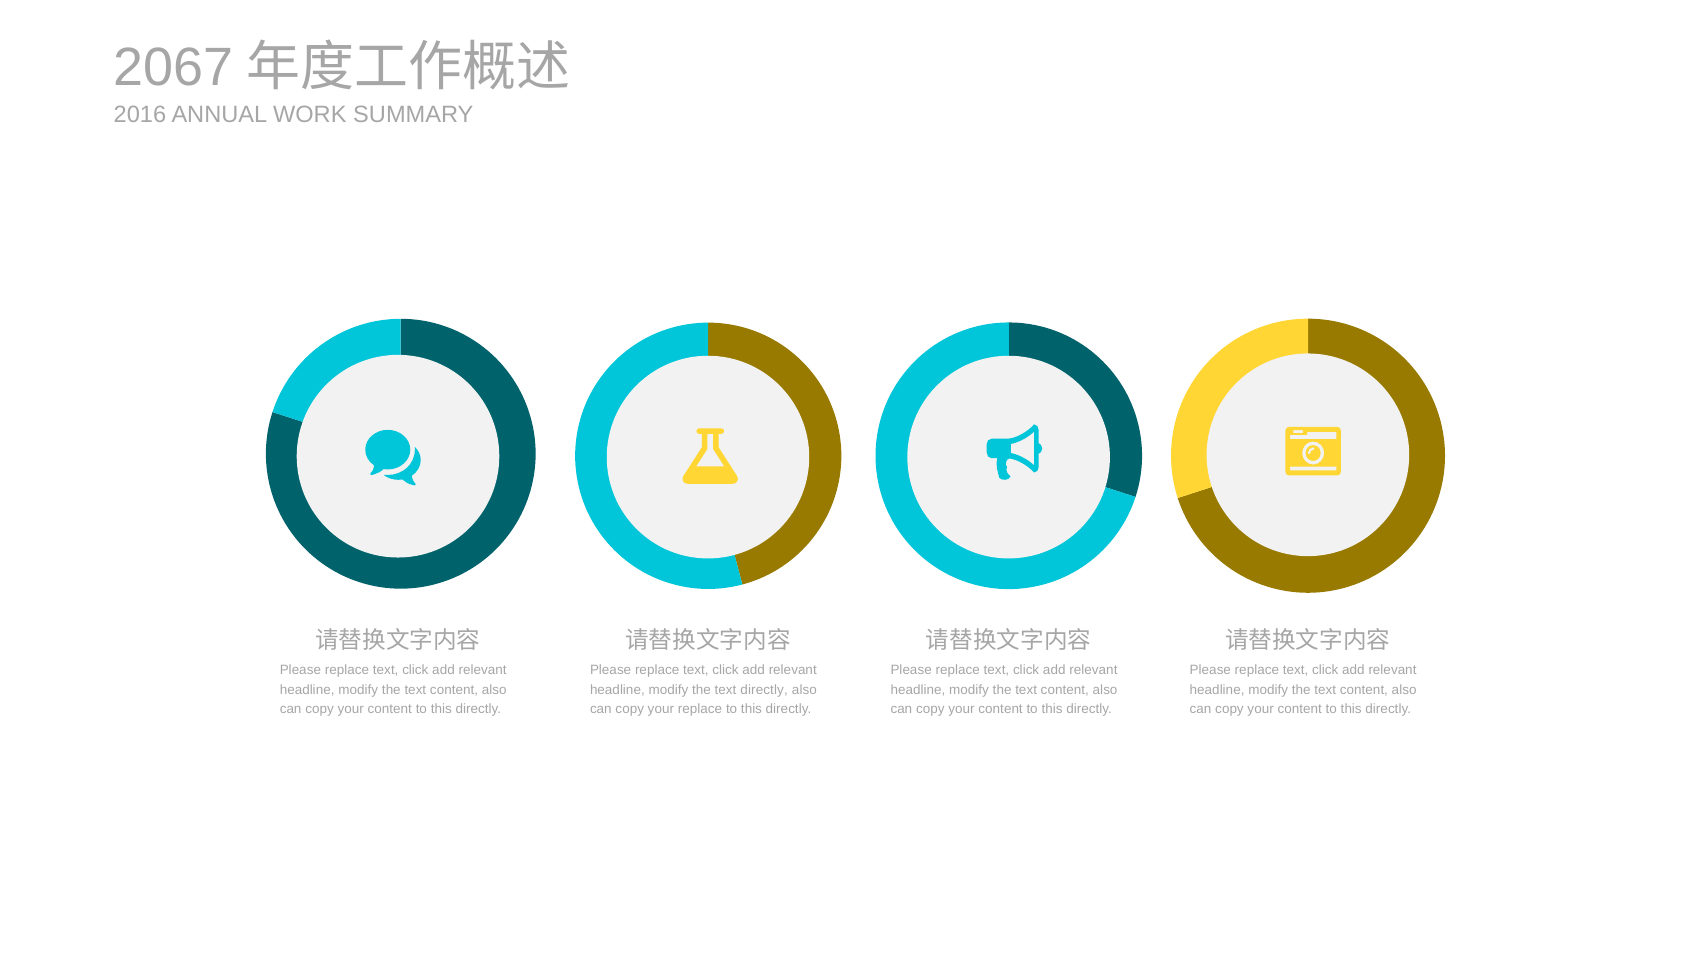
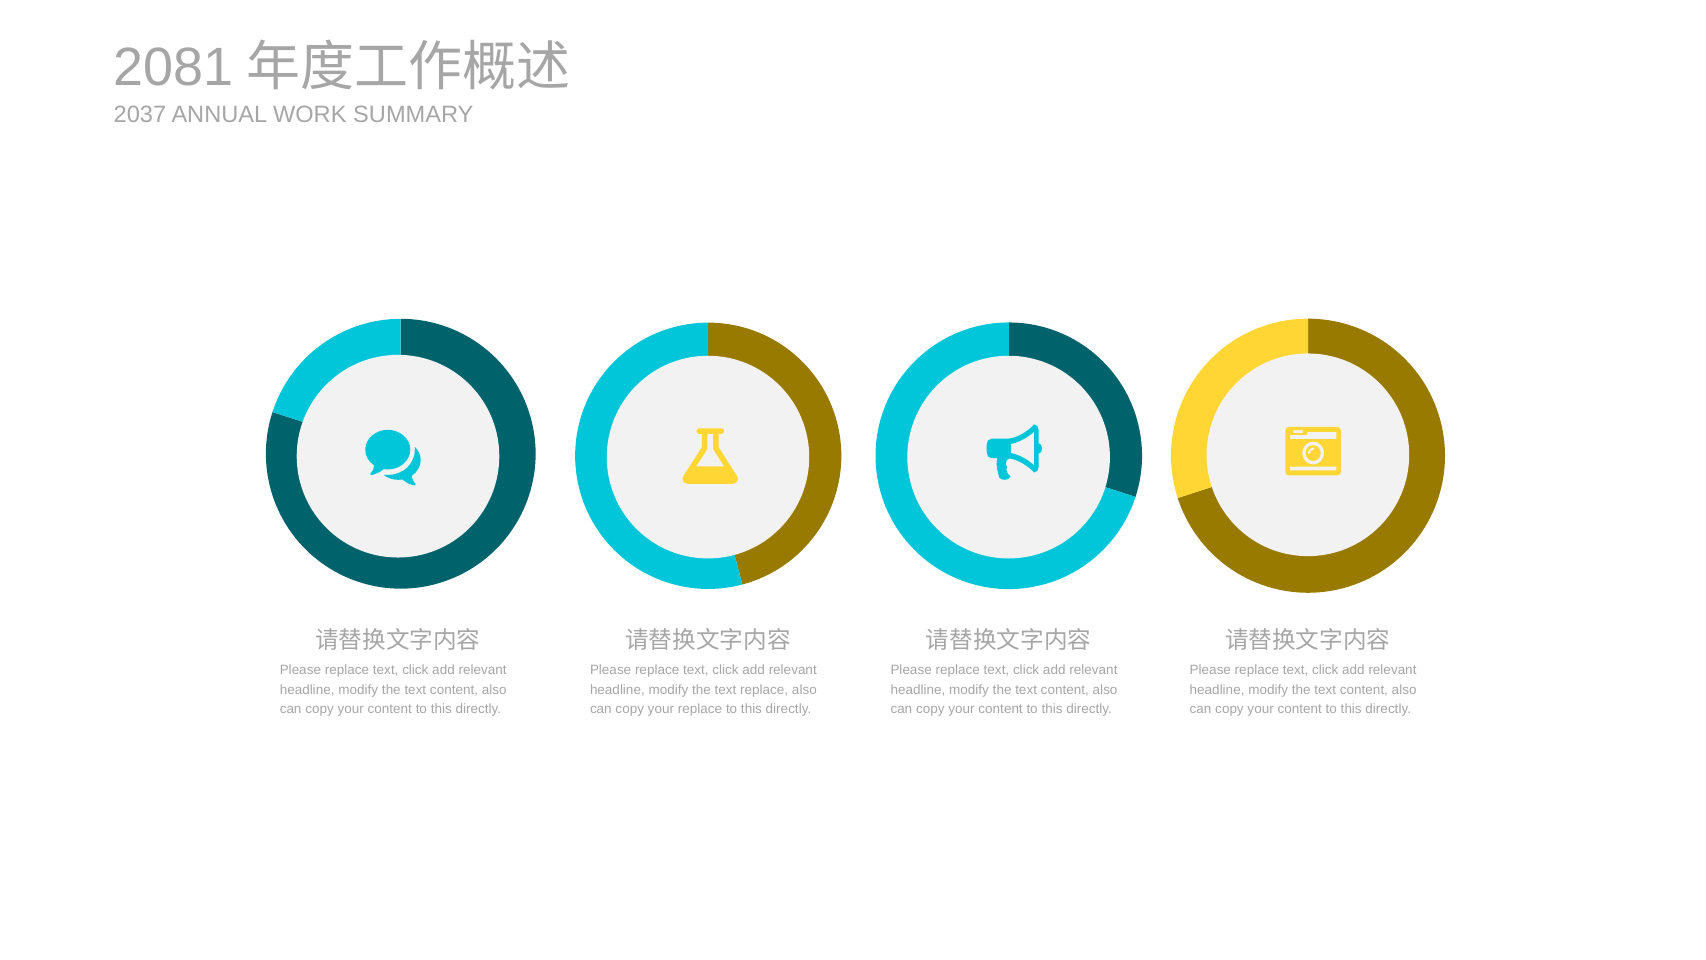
2067: 2067 -> 2081
2016: 2016 -> 2037
text directly: directly -> replace
